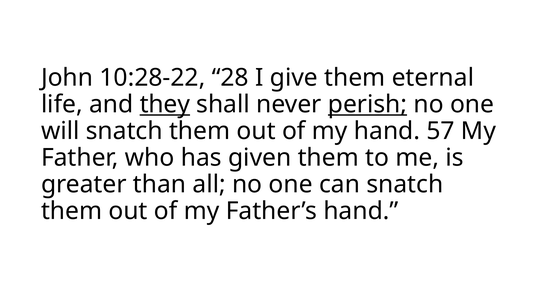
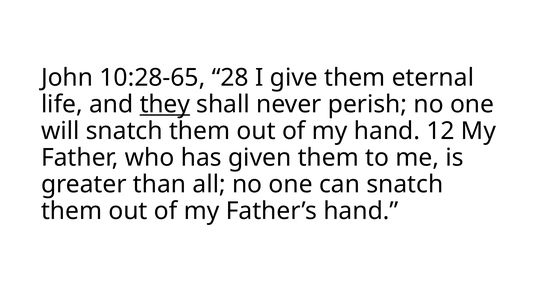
10:28-22: 10:28-22 -> 10:28-65
perish underline: present -> none
57: 57 -> 12
